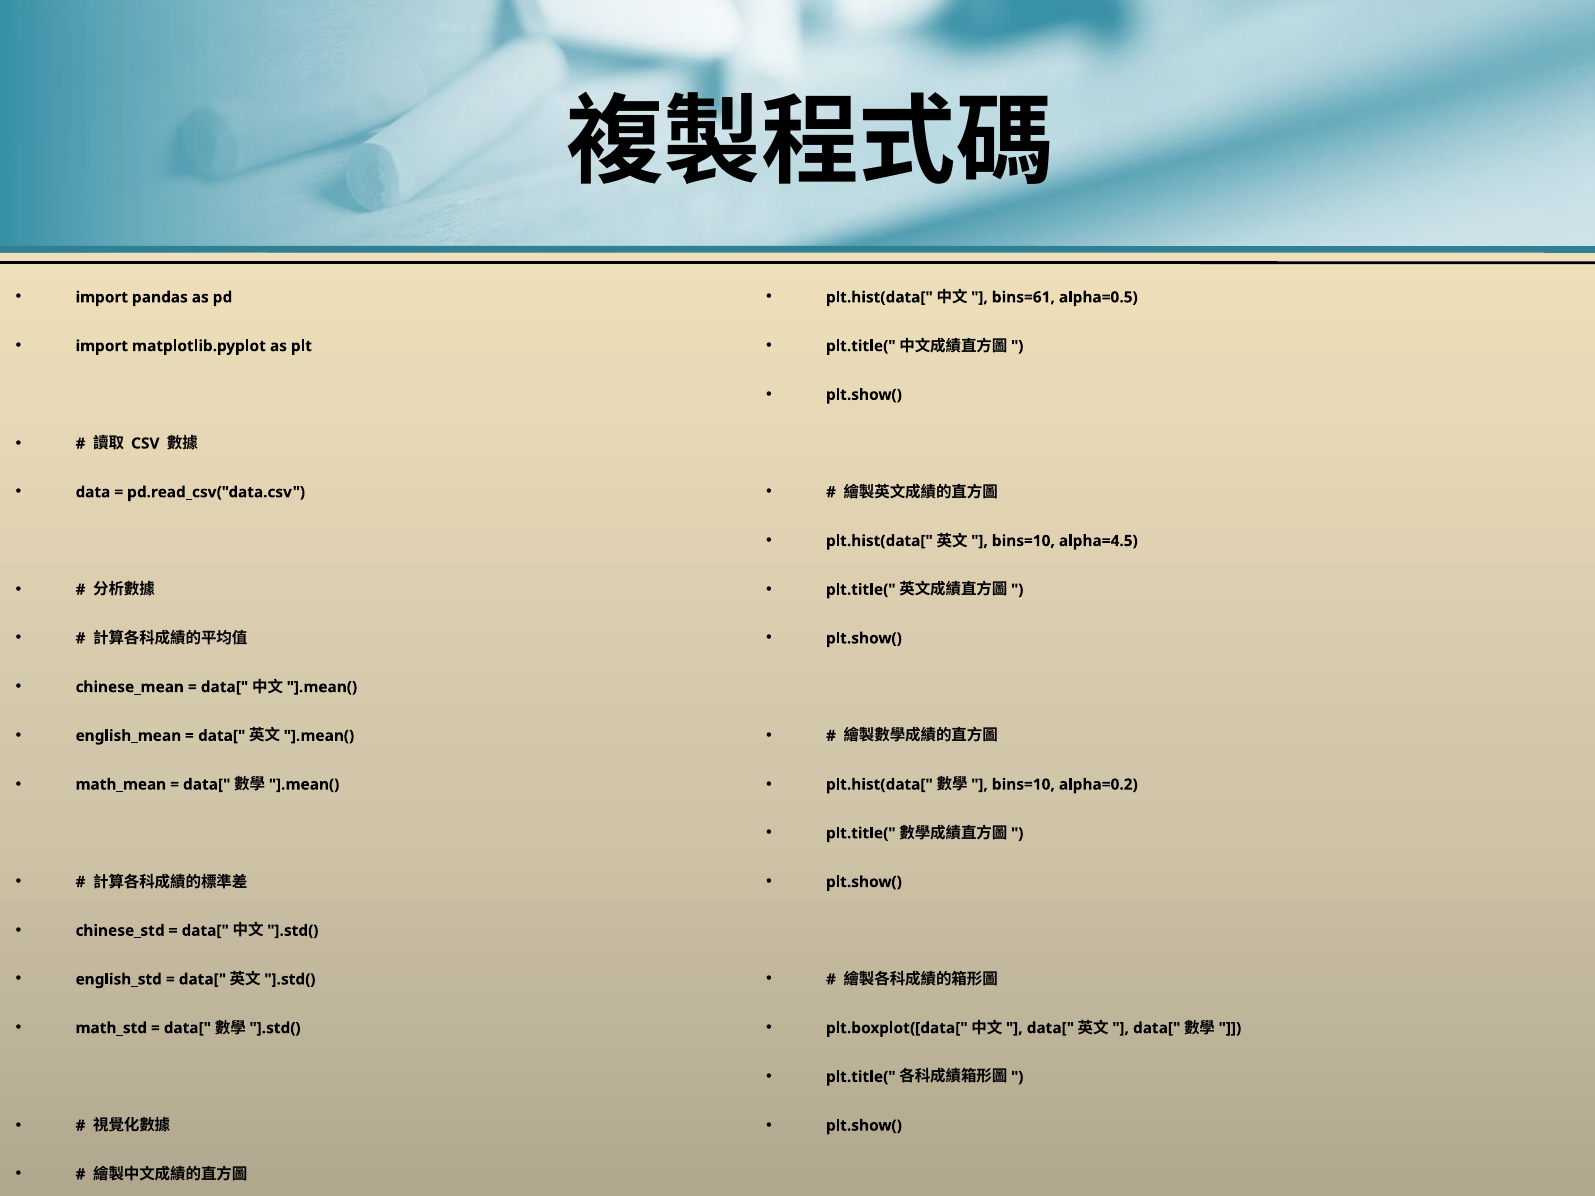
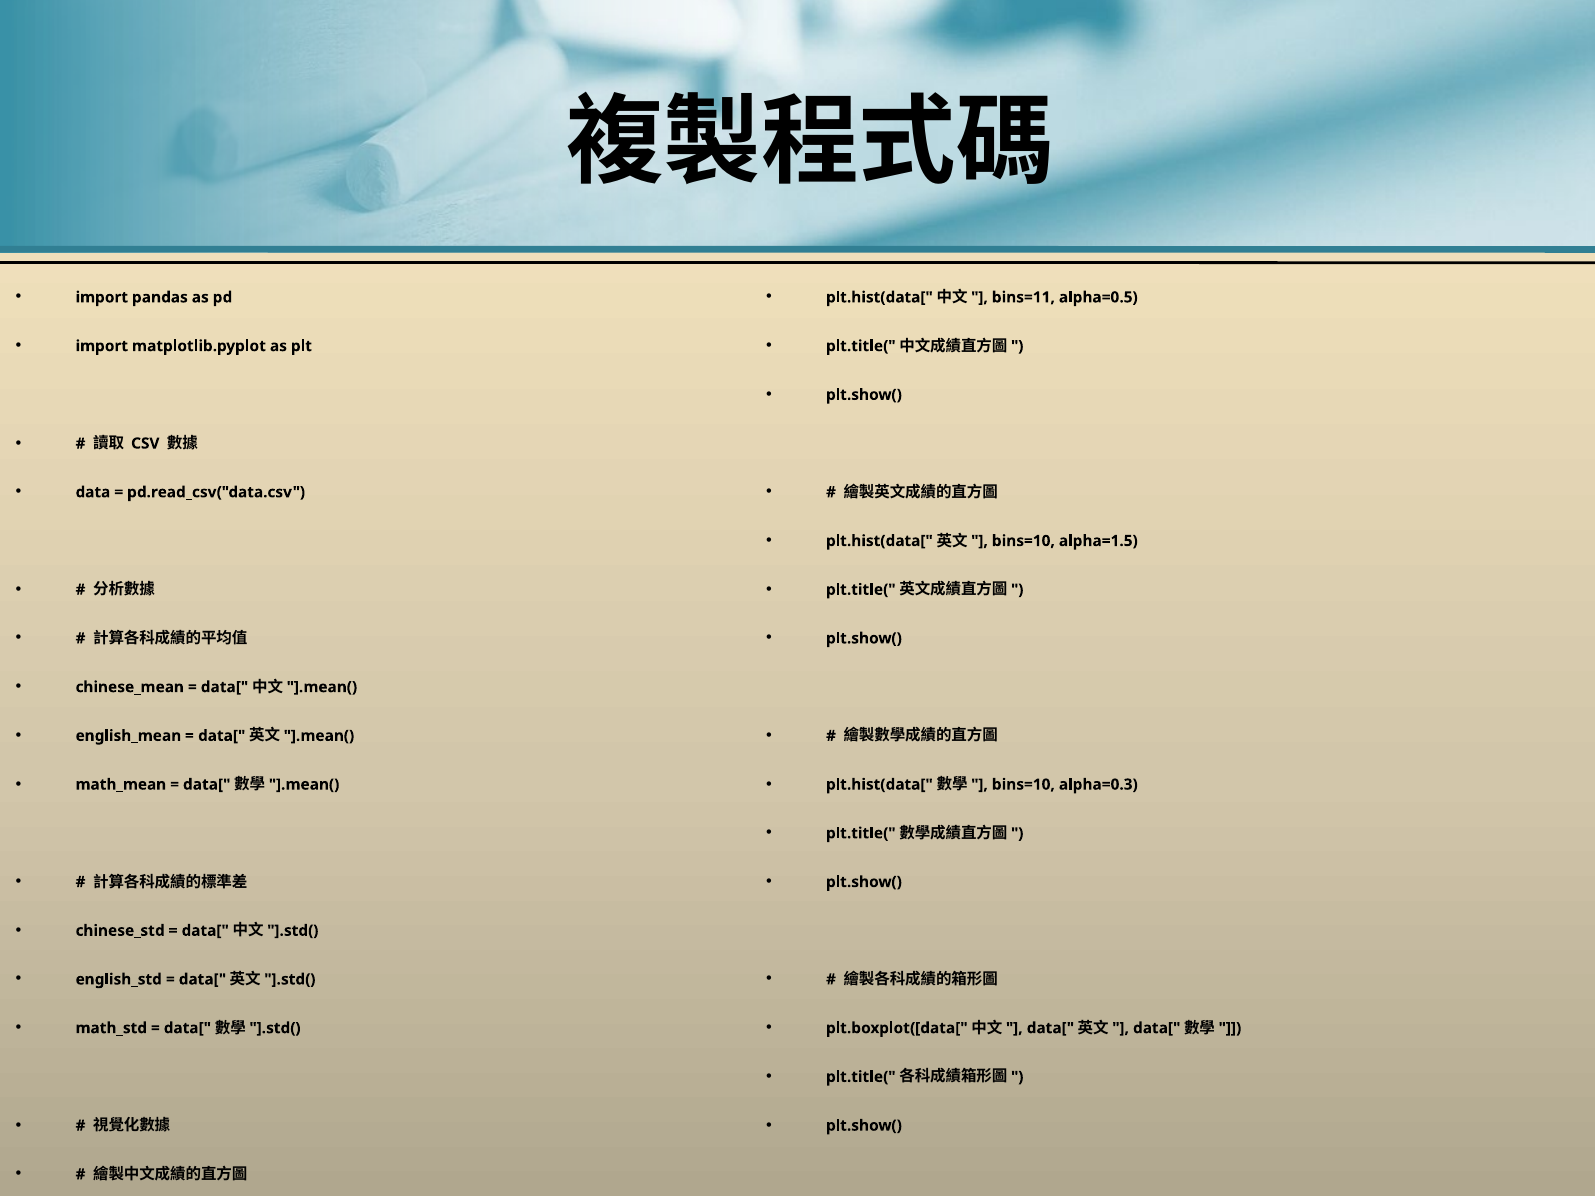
bins=61: bins=61 -> bins=11
alpha=4.5: alpha=4.5 -> alpha=1.5
alpha=0.2: alpha=0.2 -> alpha=0.3
